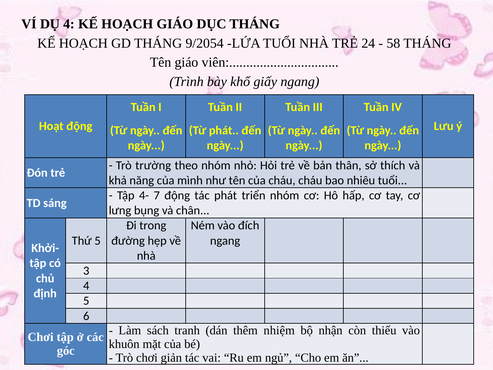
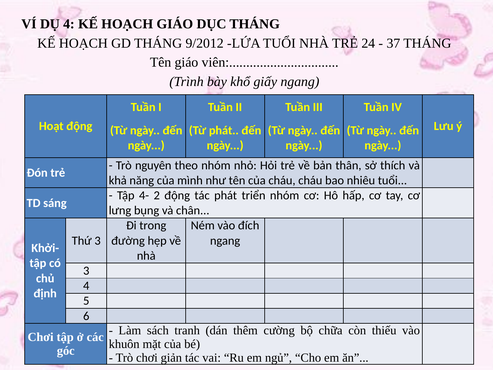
9/2054: 9/2054 -> 9/2012
58: 58 -> 37
trường: trường -> nguyên
7: 7 -> 2
Thứ 5: 5 -> 3
nhiệm: nhiệm -> cường
nhận: nhận -> chữa
